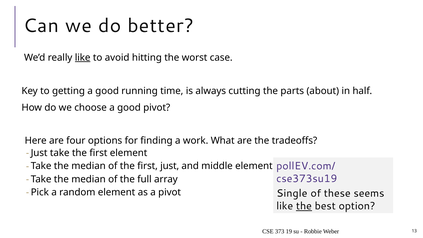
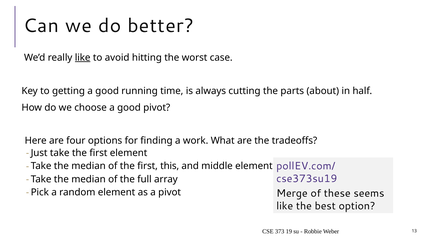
first just: just -> this
Single: Single -> Merge
the at (304, 206) underline: present -> none
